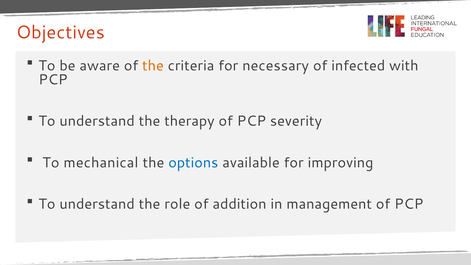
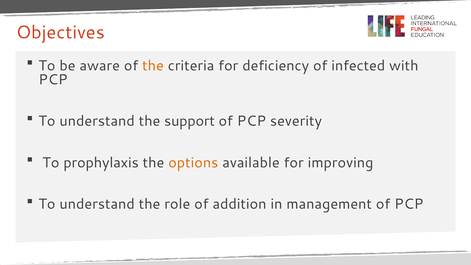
necessary: necessary -> deficiency
therapy: therapy -> support
mechanical: mechanical -> prophylaxis
options colour: blue -> orange
